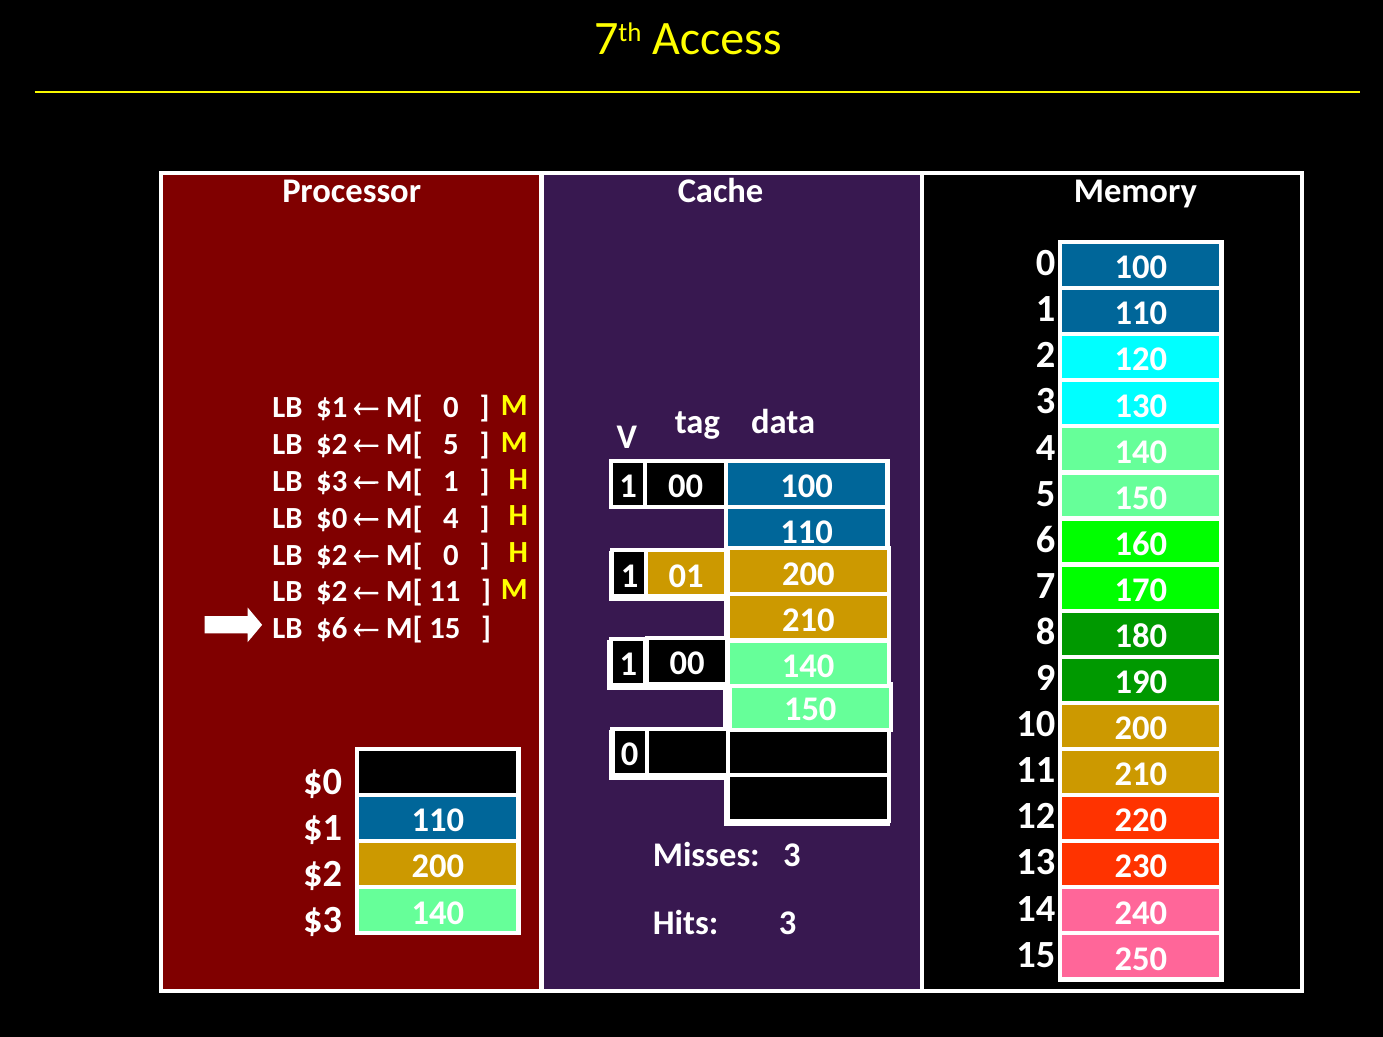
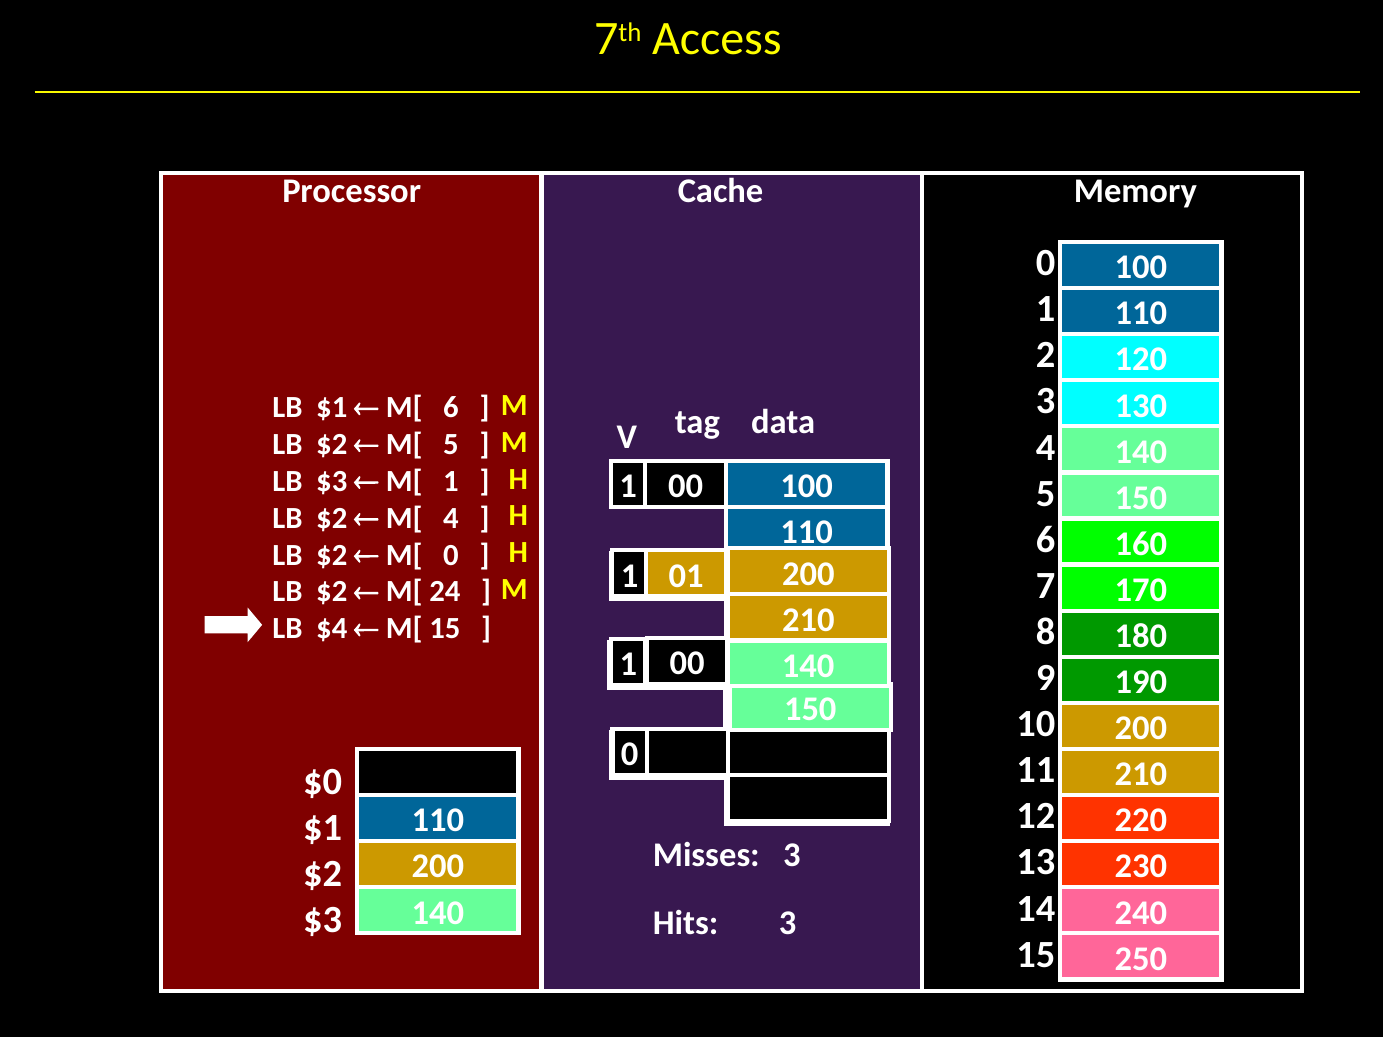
0 at (451, 408): 0 -> 6
$0 at (332, 518): $0 -> $2
M[ 11: 11 -> 24
$6: $6 -> $4
